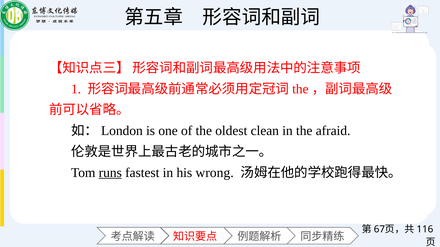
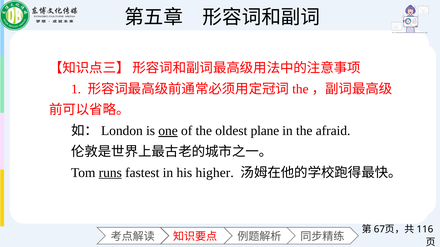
one underline: none -> present
clean: clean -> plane
wrong: wrong -> higher
